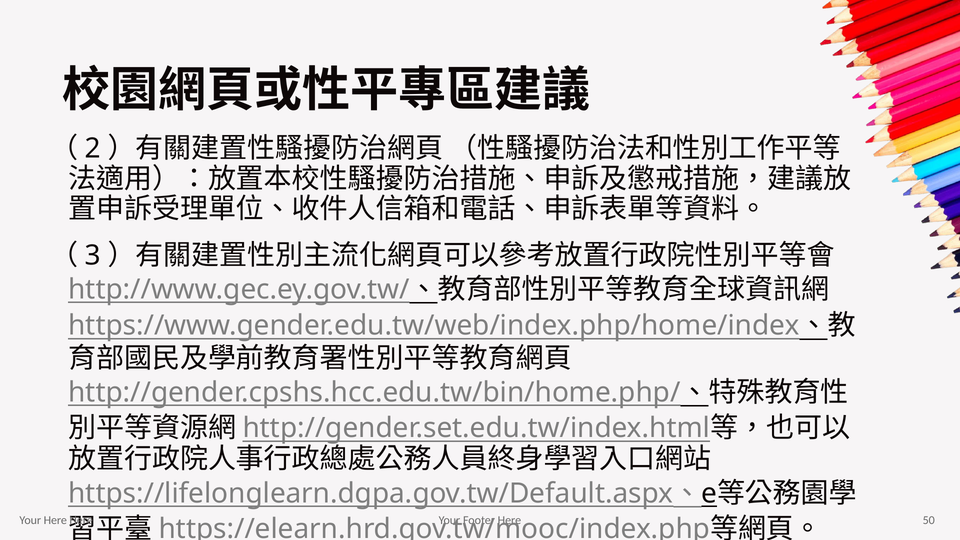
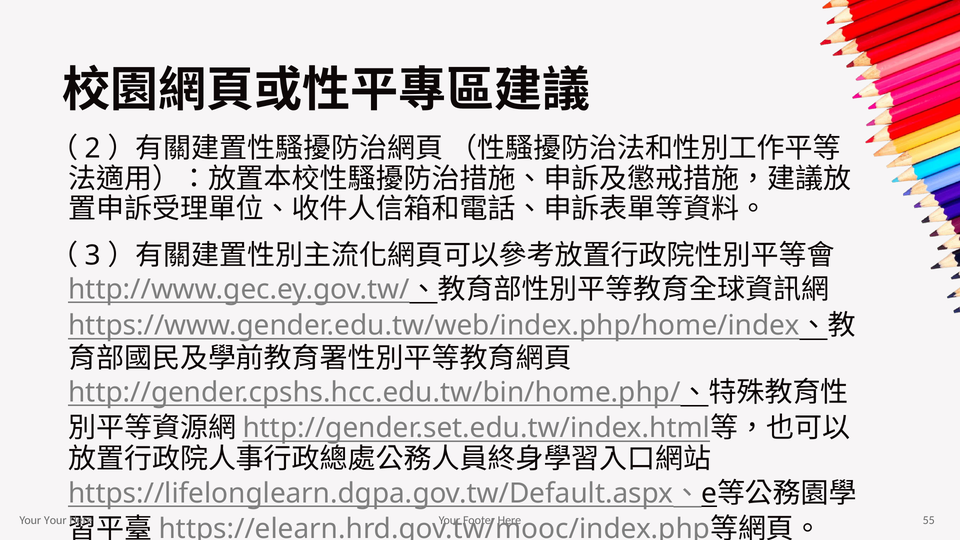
50: 50 -> 55
Your Here: Here -> Your
